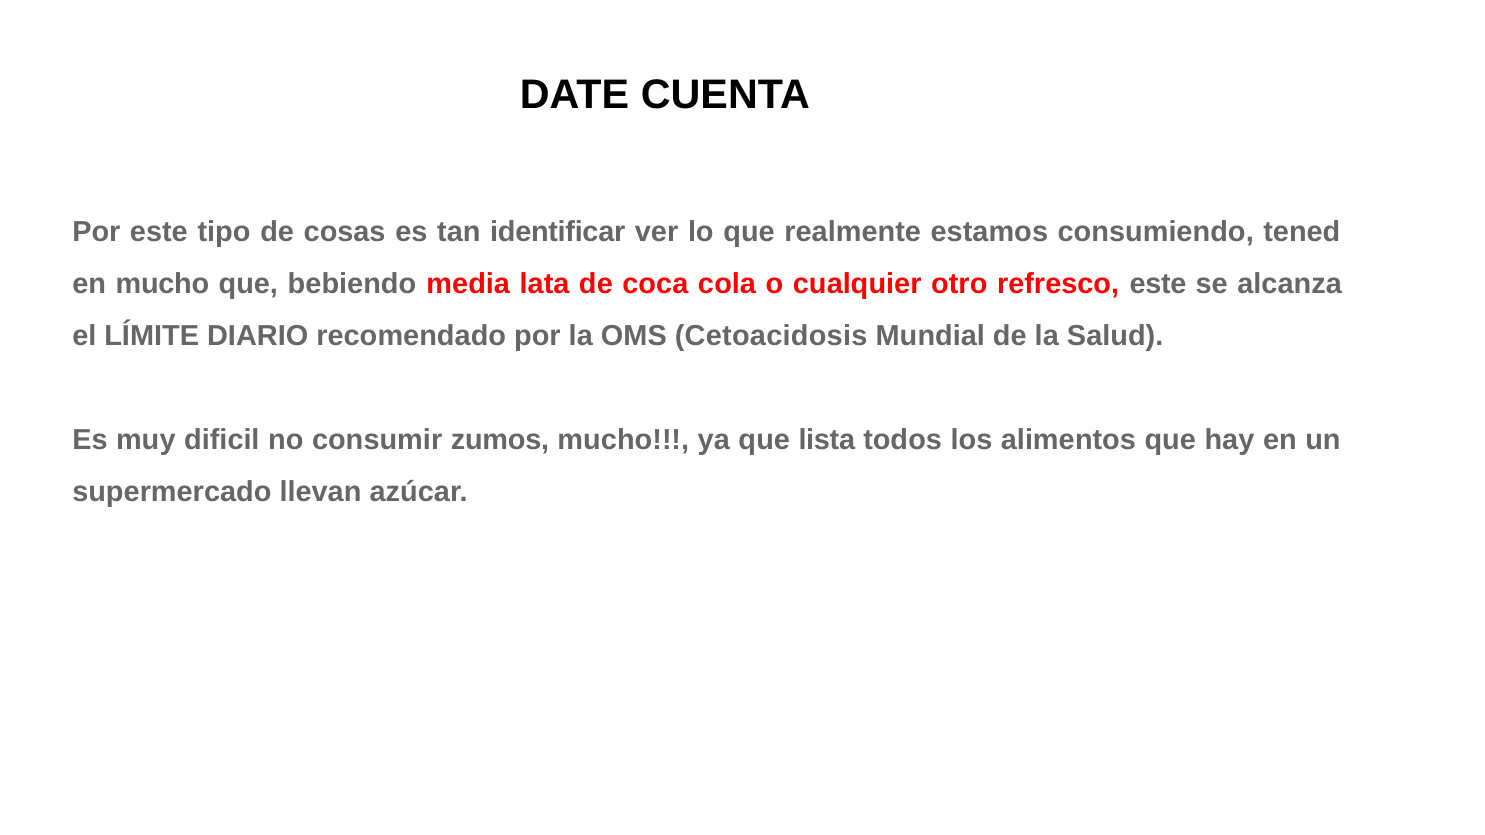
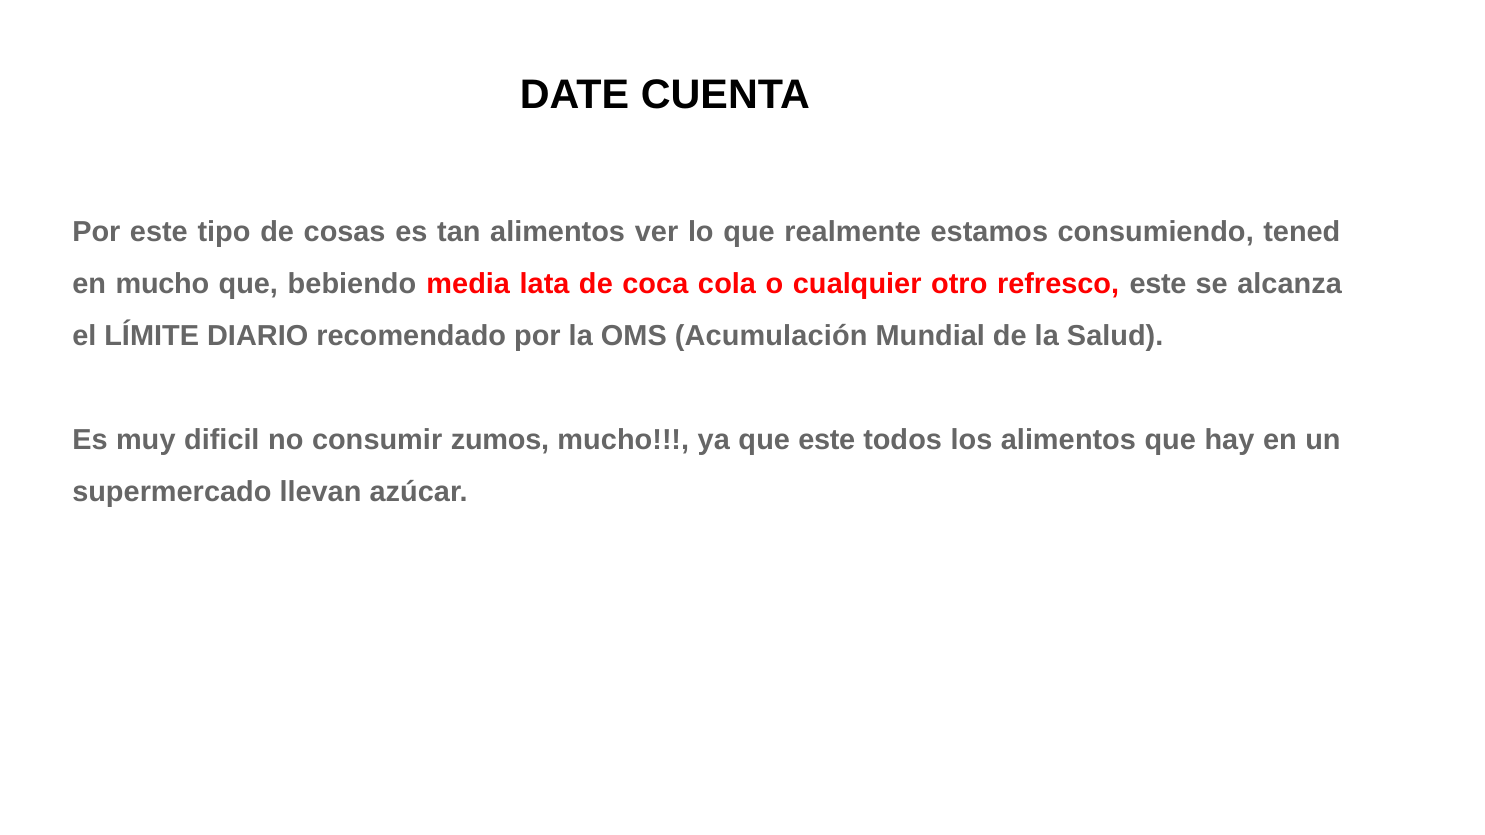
tan identificar: identificar -> alimentos
Cetoacidosis: Cetoacidosis -> Acumulación
que lista: lista -> este
